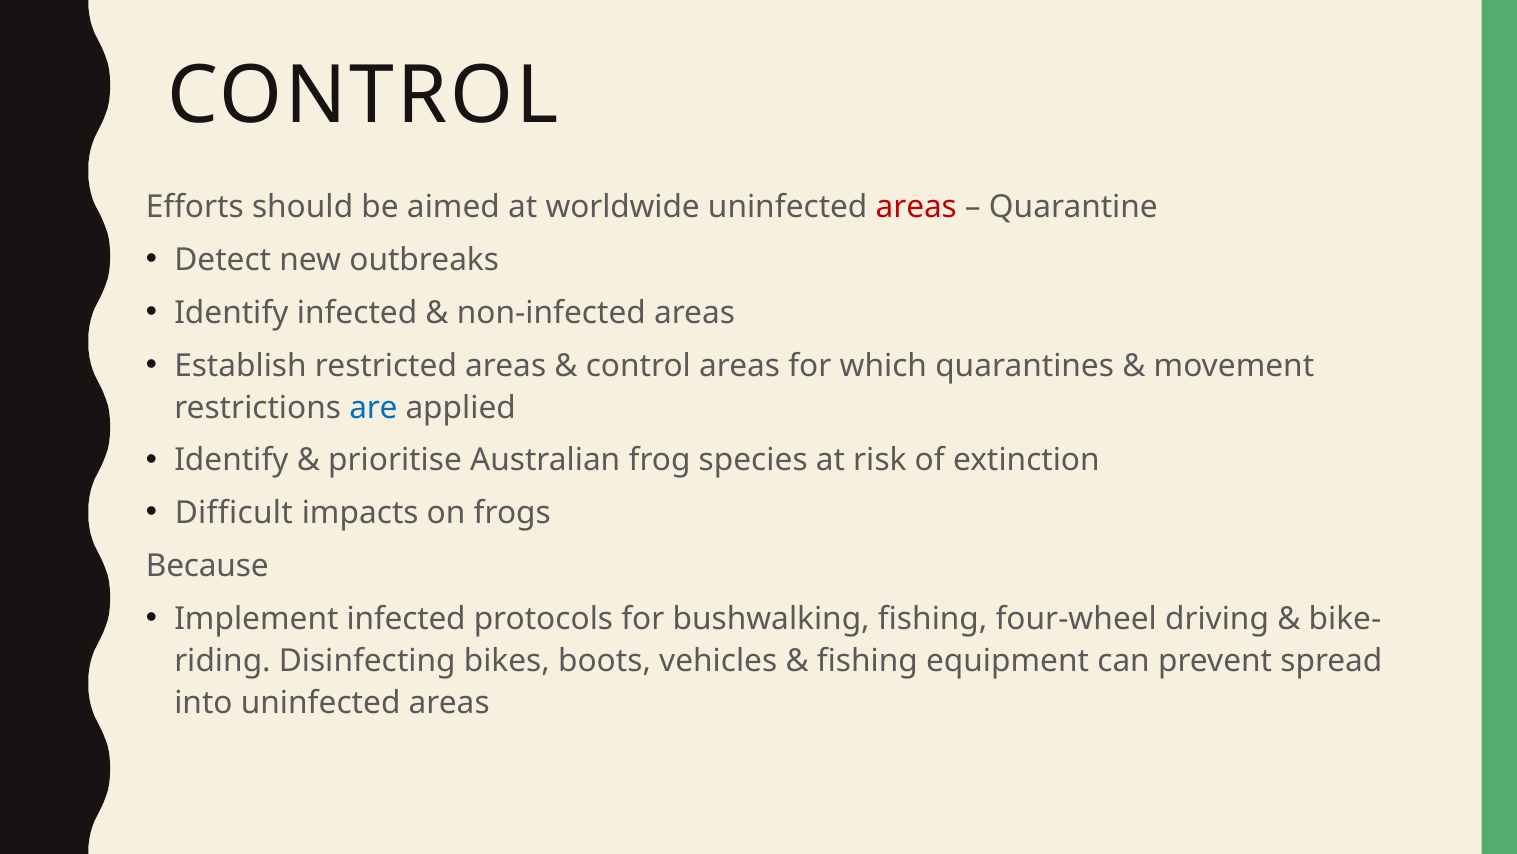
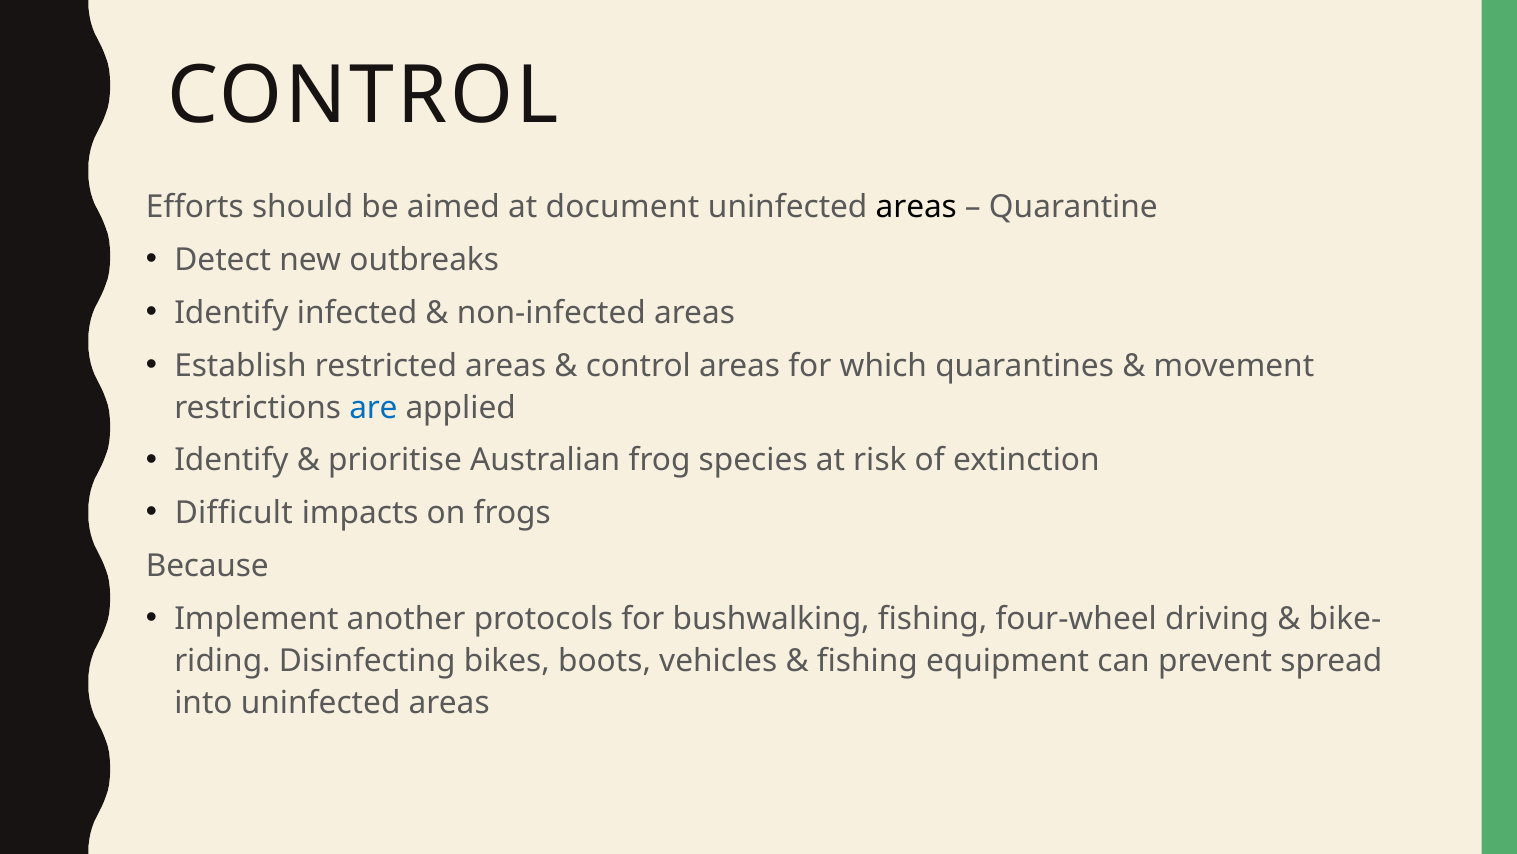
worldwide: worldwide -> document
areas at (916, 207) colour: red -> black
Implement infected: infected -> another
